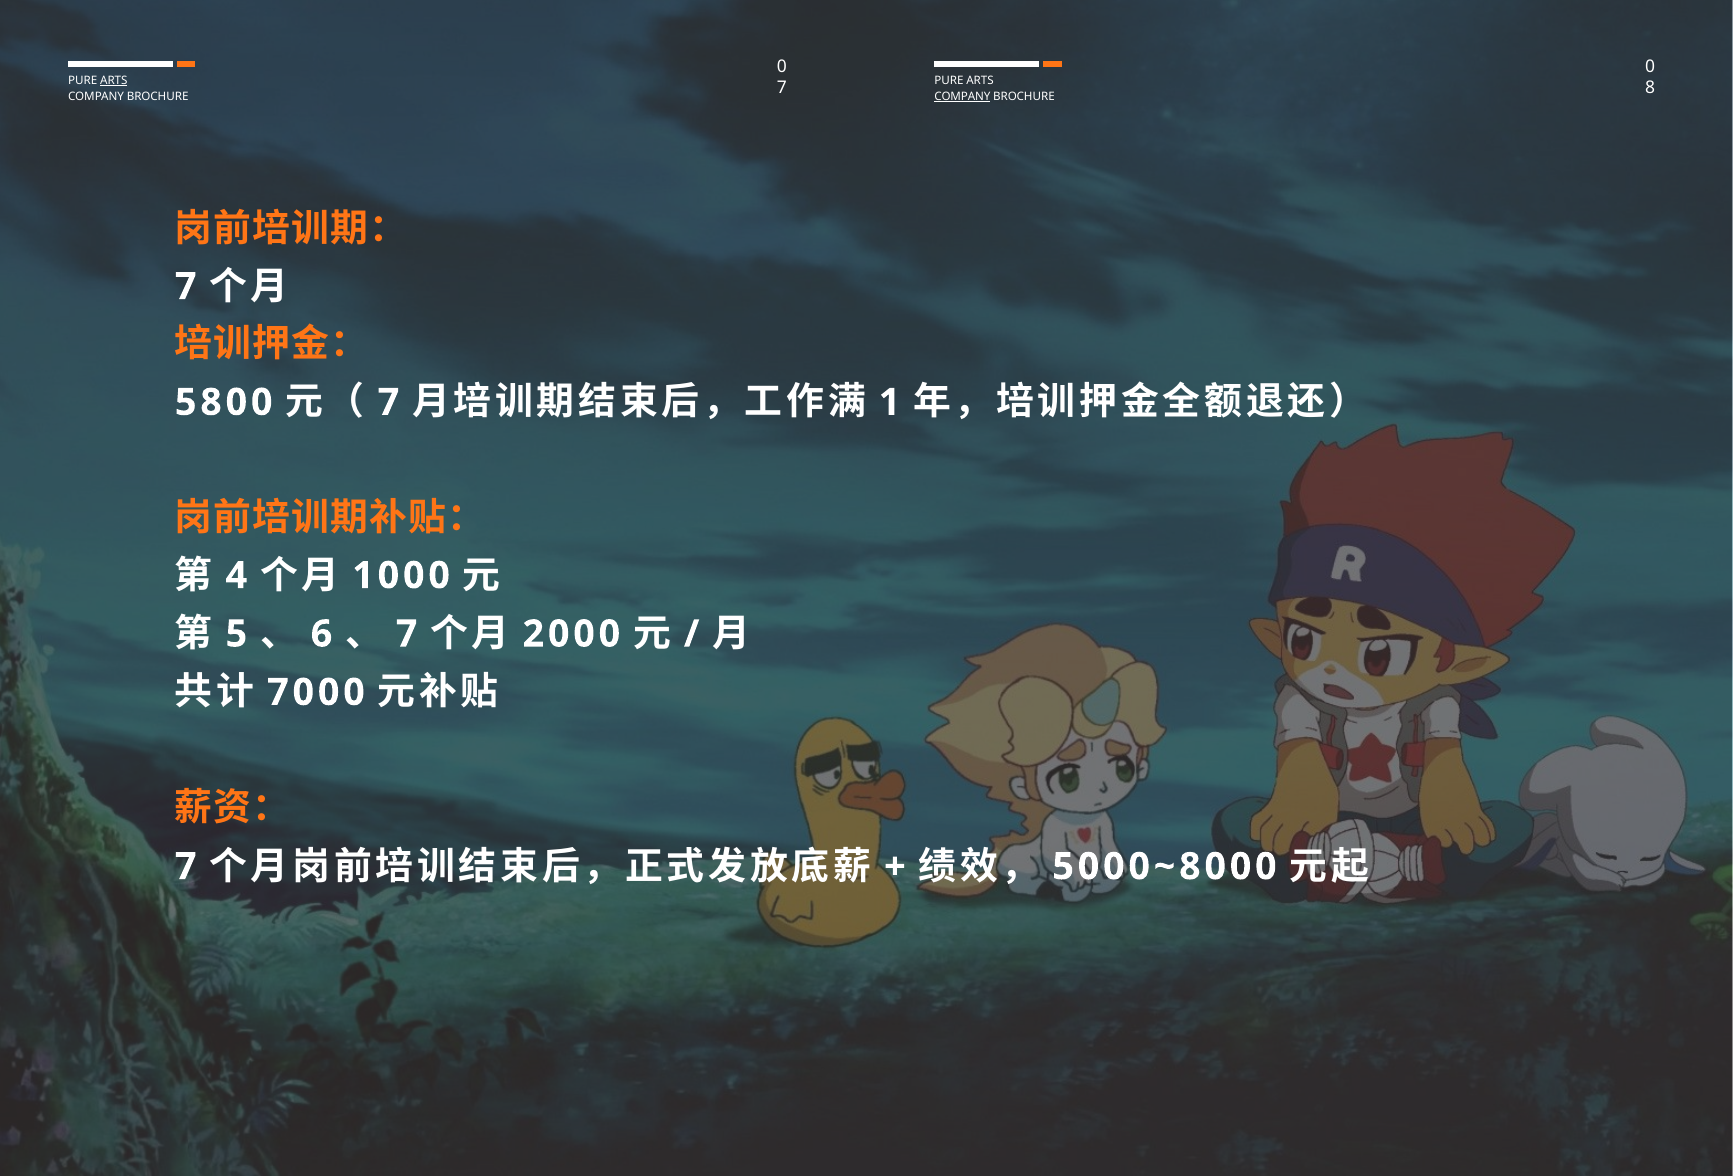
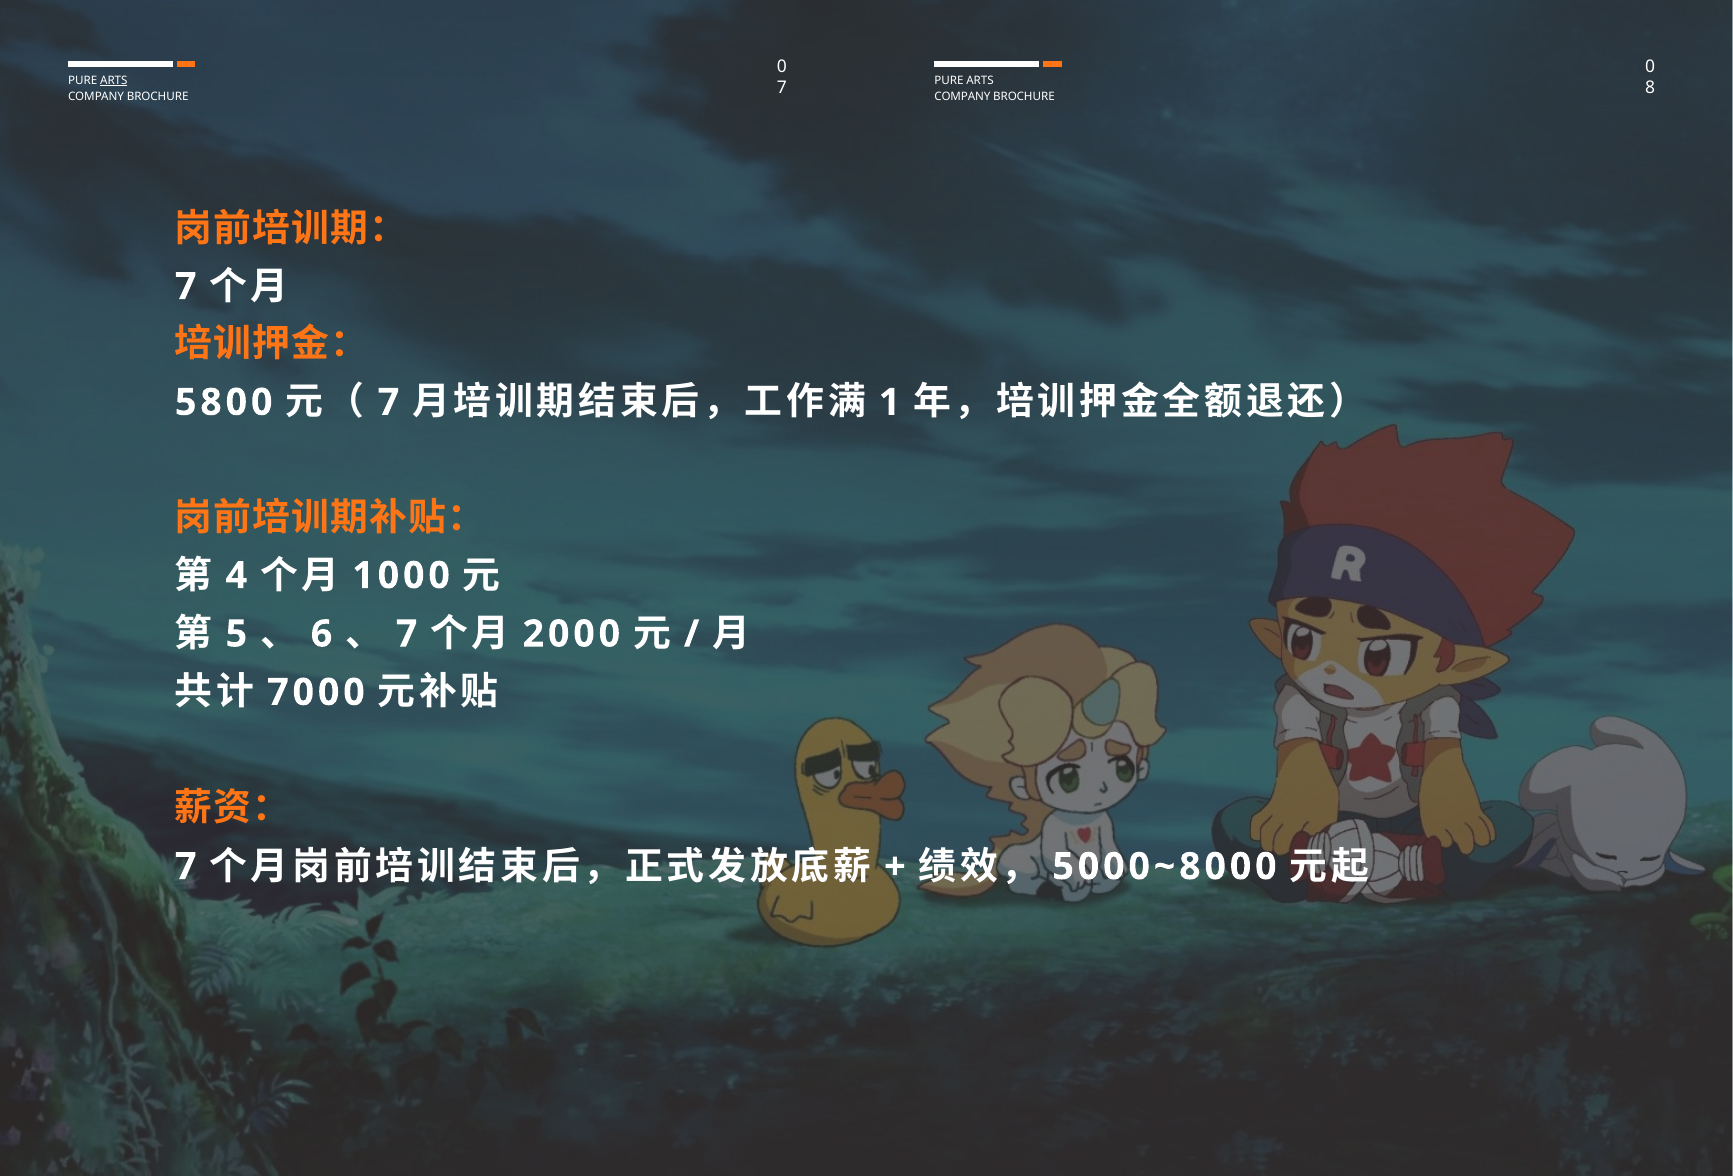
COMPANY at (962, 96) underline: present -> none
